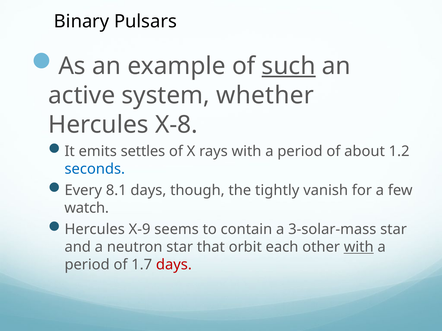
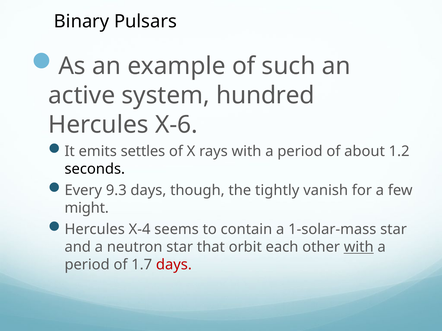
such underline: present -> none
whether: whether -> hundred
X-8: X-8 -> X-6
seconds colour: blue -> black
8.1: 8.1 -> 9.3
watch: watch -> might
X-9: X-9 -> X-4
3-solar-mass: 3-solar-mass -> 1-solar-mass
